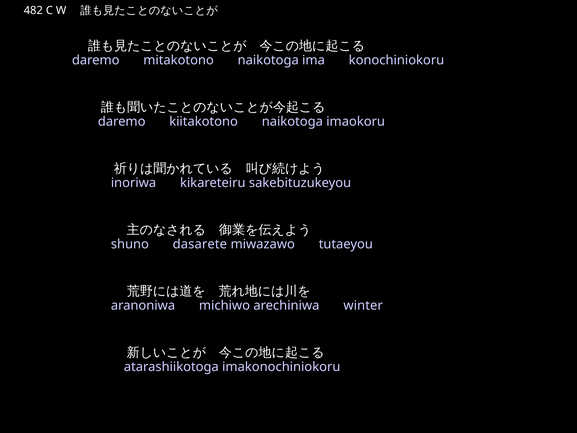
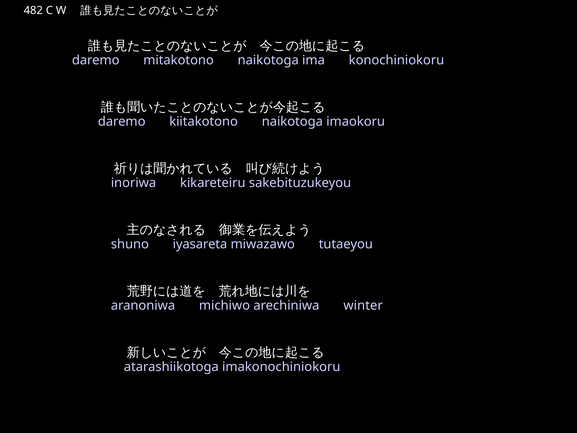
dasarete: dasarete -> iyasareta
